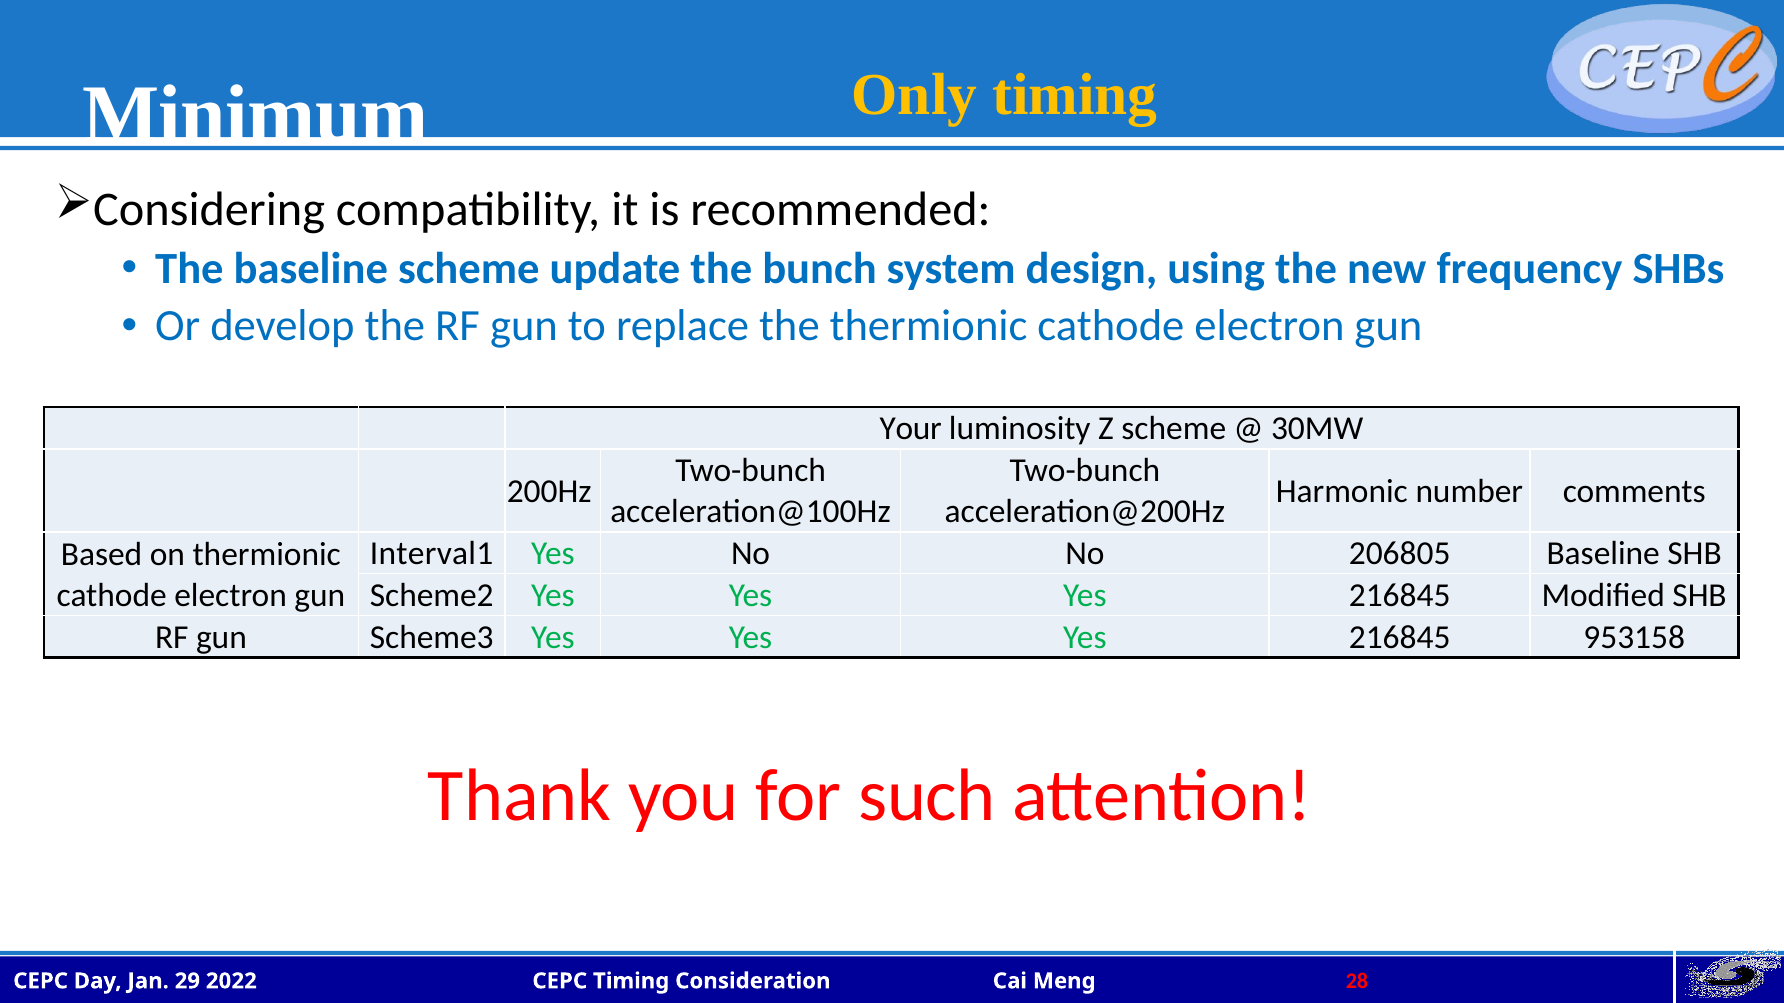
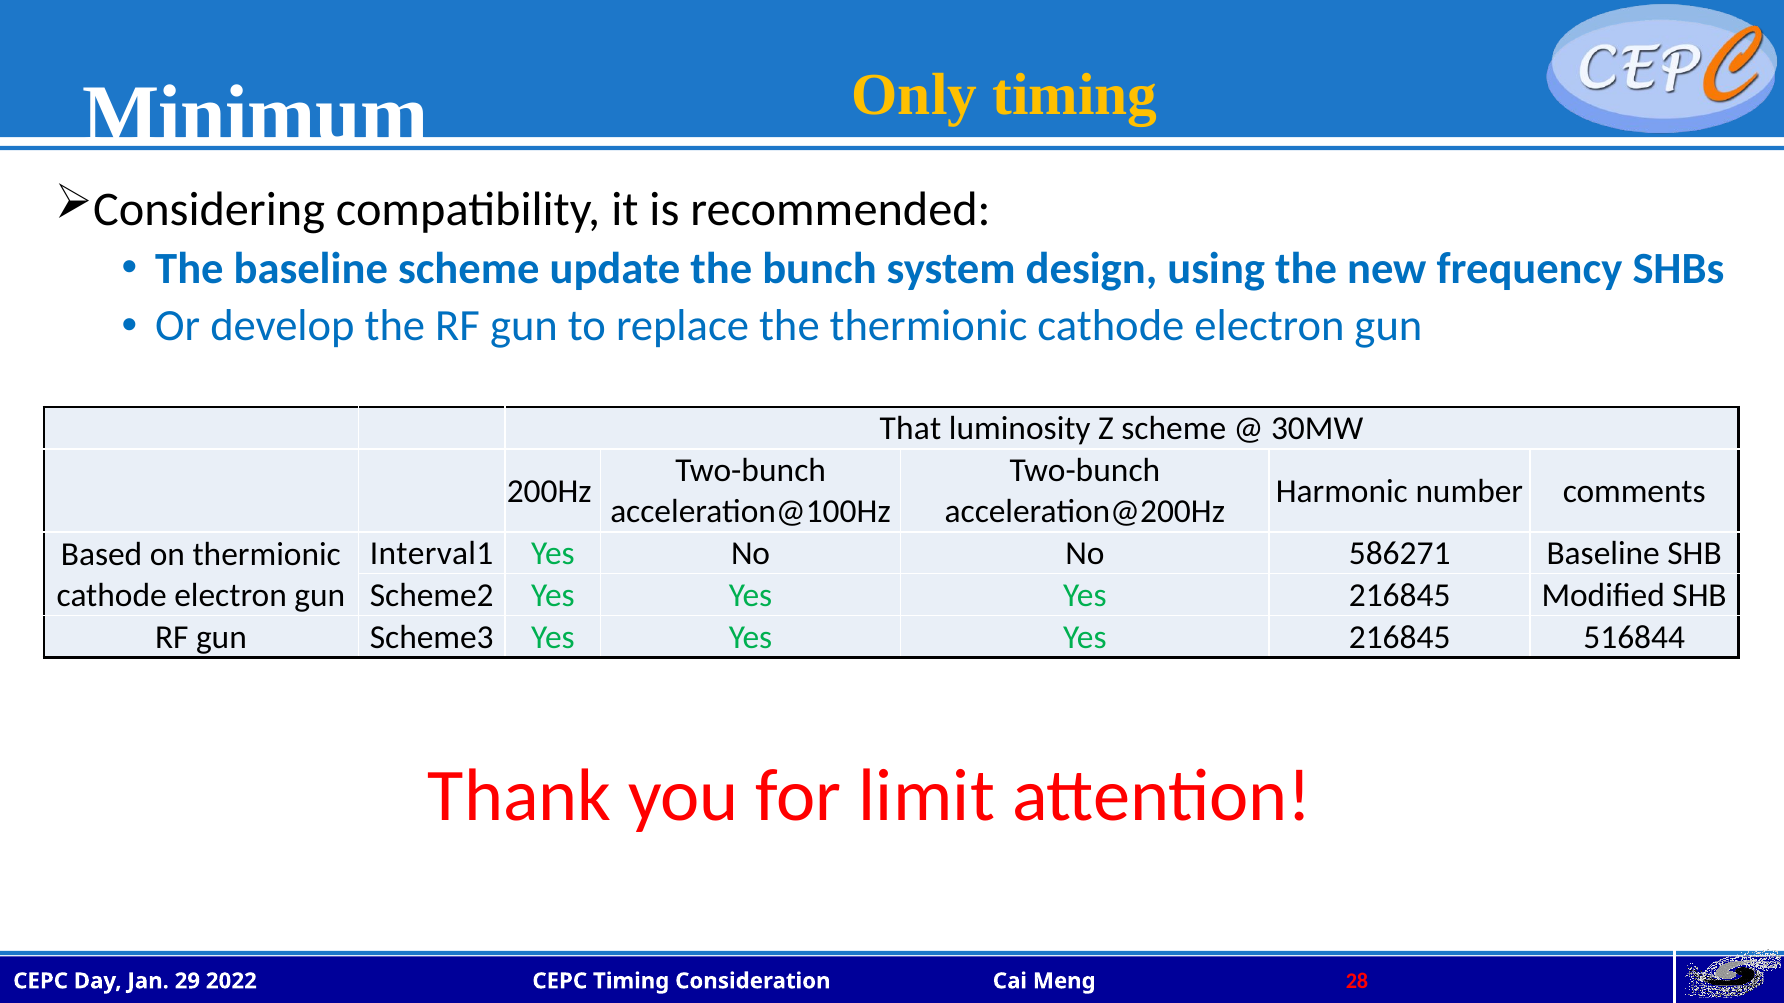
Your: Your -> That
206805: 206805 -> 586271
953158: 953158 -> 516844
such: such -> limit
